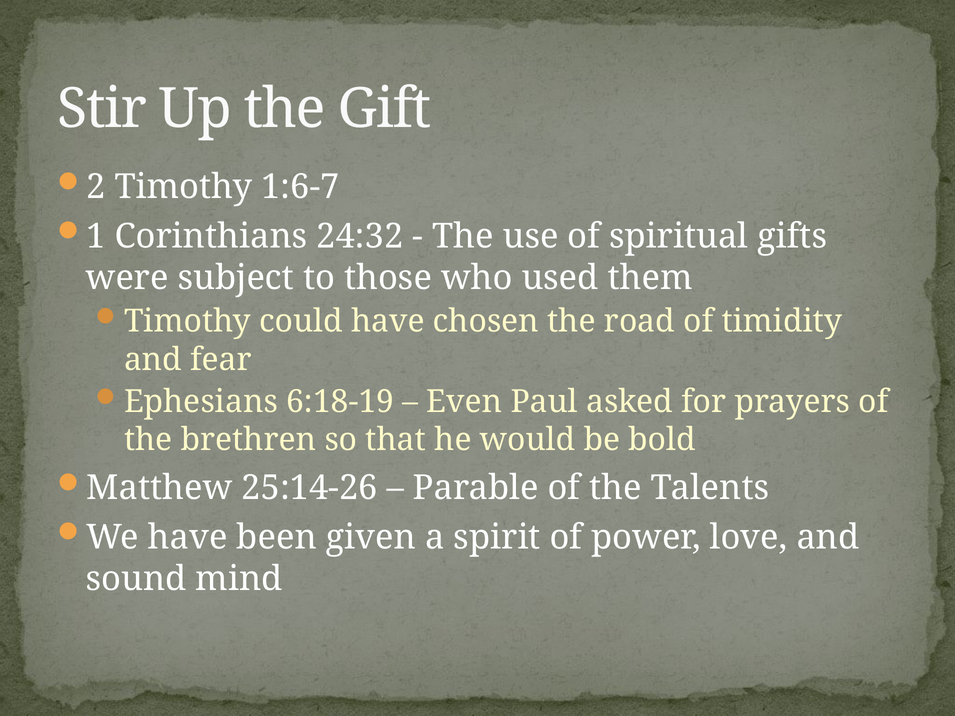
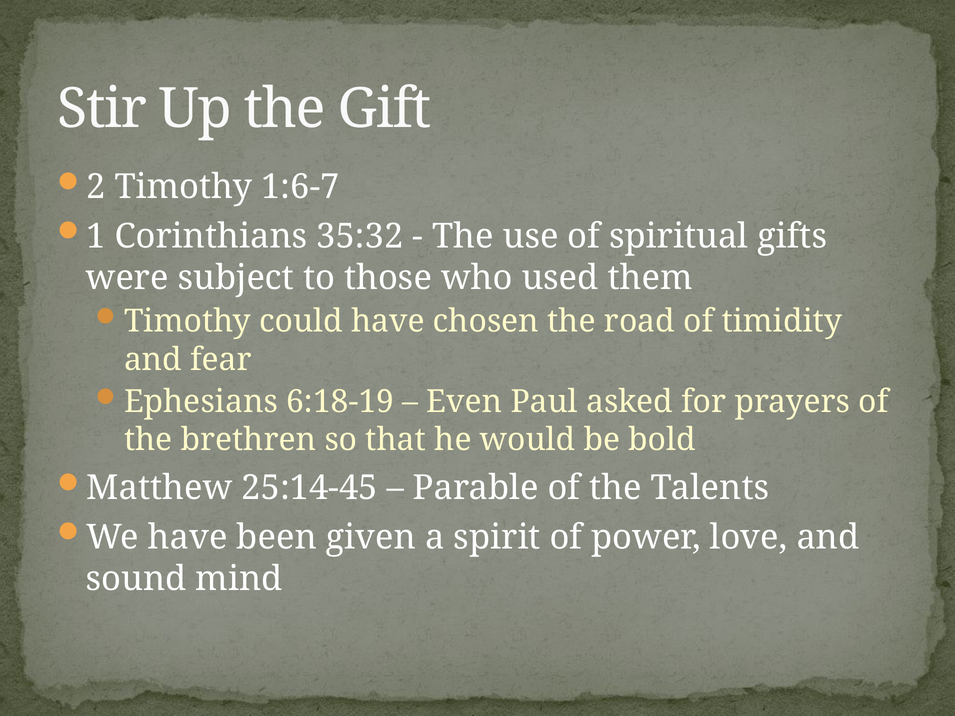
24:32: 24:32 -> 35:32
25:14-26: 25:14-26 -> 25:14-45
